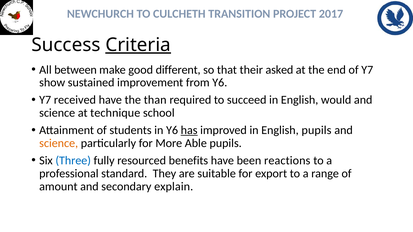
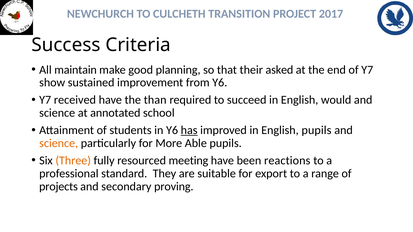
Criteria underline: present -> none
between: between -> maintain
different: different -> planning
technique: technique -> annotated
Three colour: blue -> orange
benefits: benefits -> meeting
amount: amount -> projects
explain: explain -> proving
